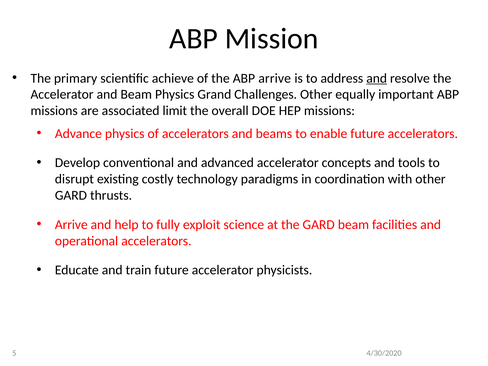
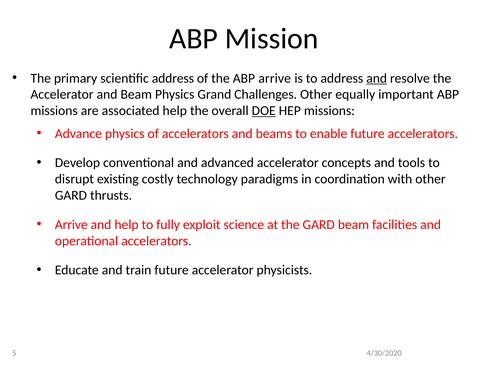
scientific achieve: achieve -> address
associated limit: limit -> help
DOE underline: none -> present
